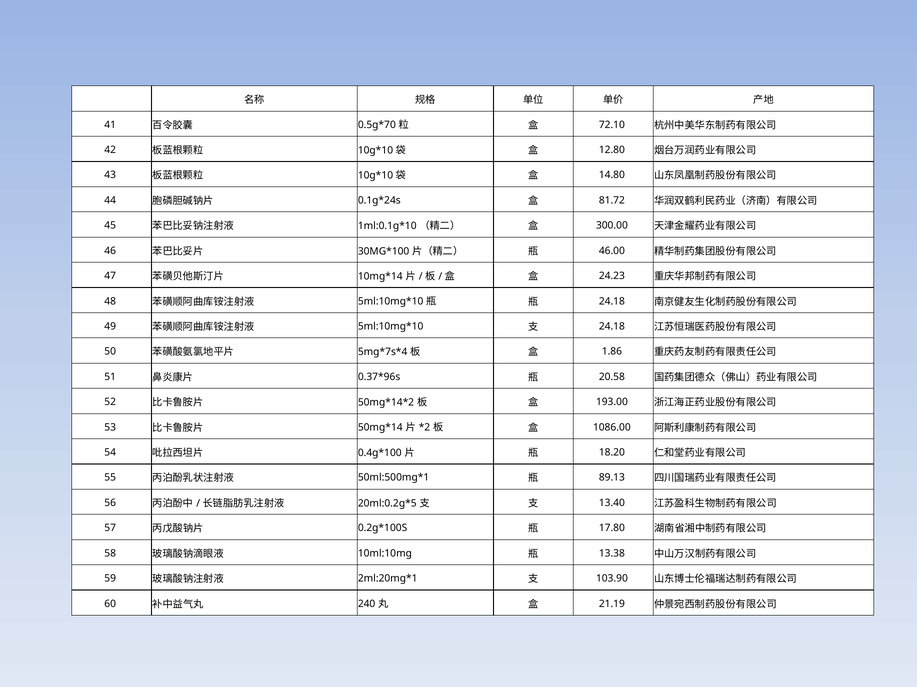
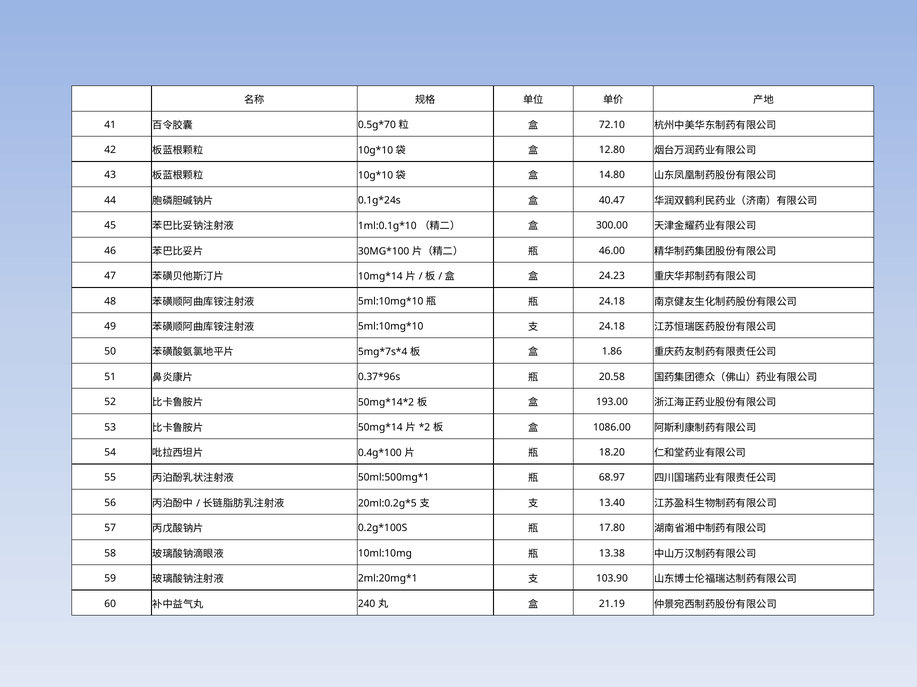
81.72: 81.72 -> 40.47
89.13: 89.13 -> 68.97
